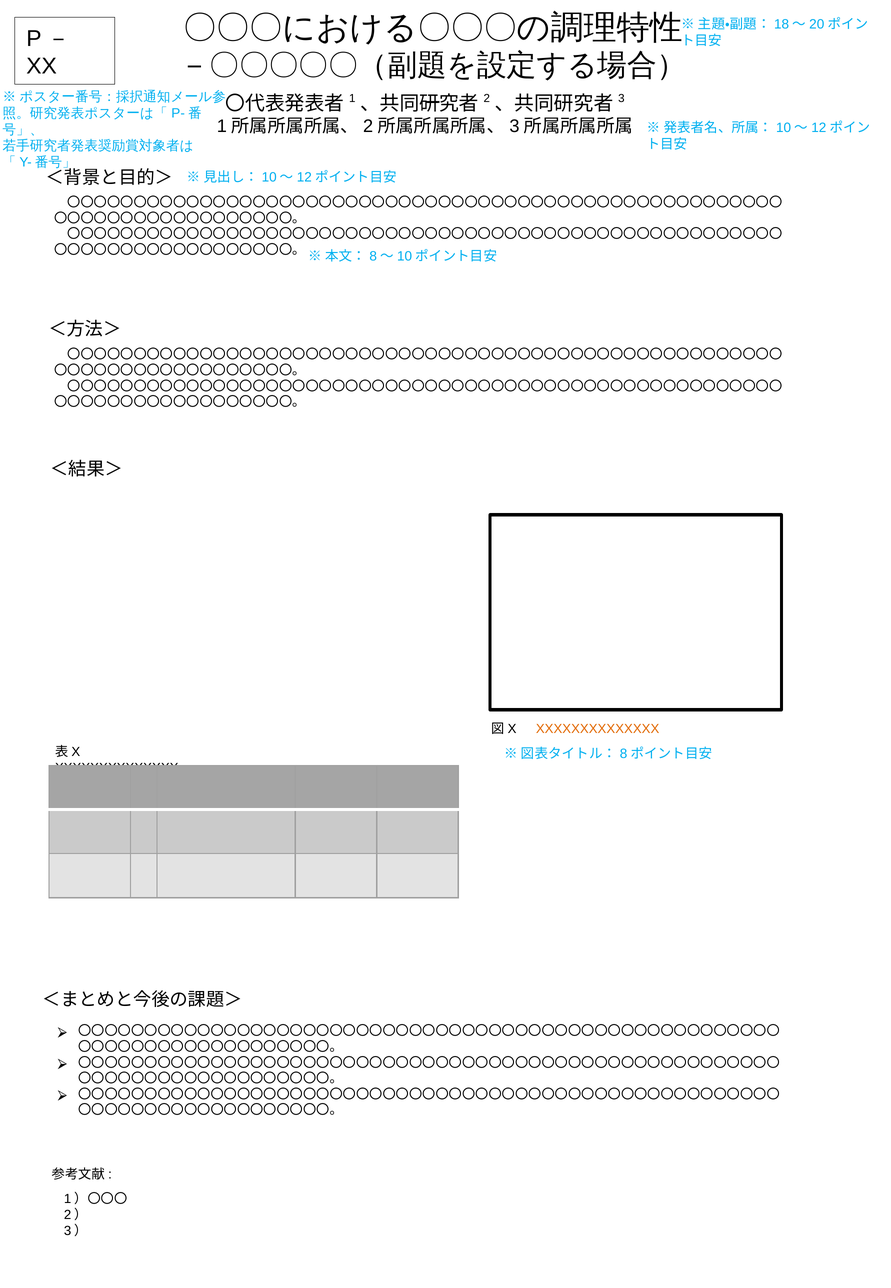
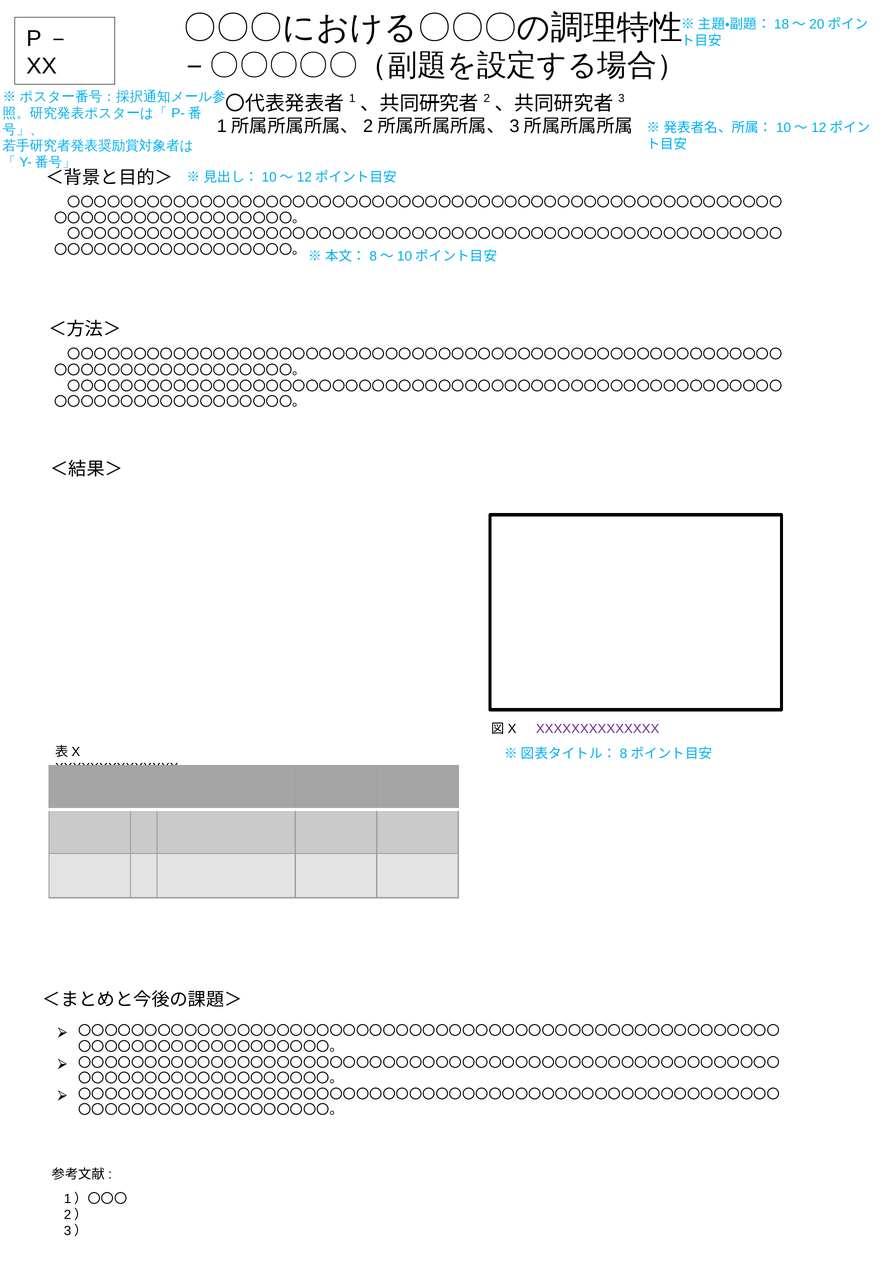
XXXXXXXXXXXXXX at (598, 728) colour: orange -> purple
